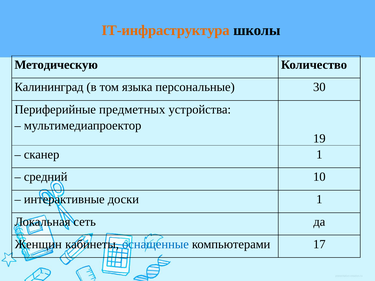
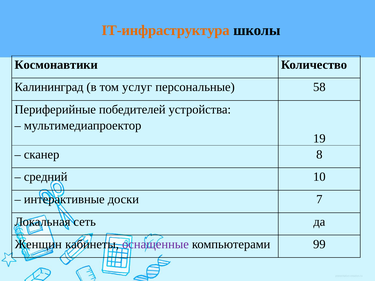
Методическую: Методическую -> Космонавтики
языка: языка -> услуг
30: 30 -> 58
предметных: предметных -> победителей
сканер 1: 1 -> 8
доски 1: 1 -> 7
оснащенные colour: blue -> purple
17: 17 -> 99
